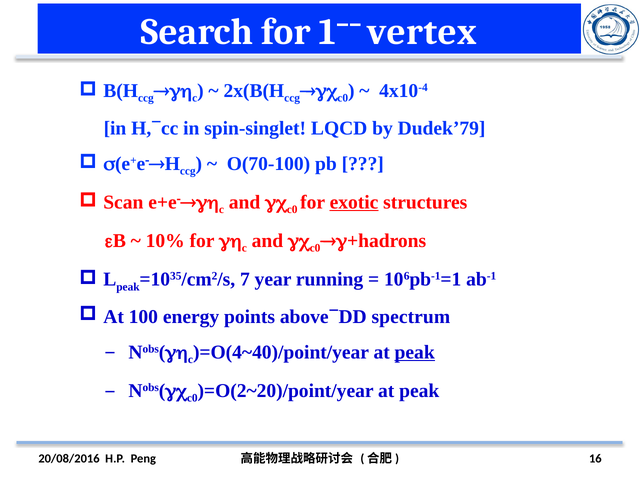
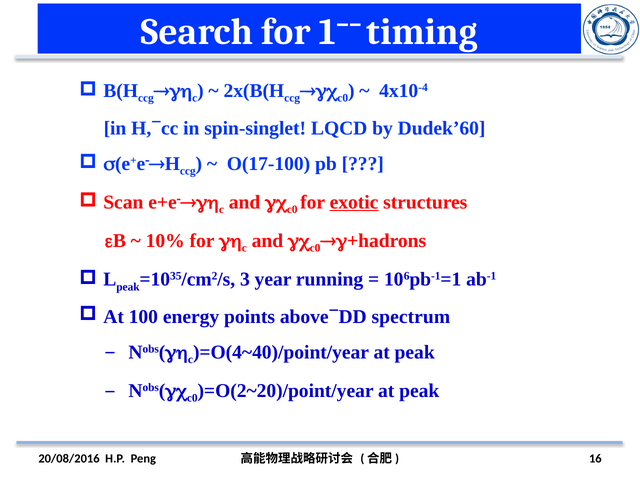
vertex: vertex -> timing
Dudek’79: Dudek’79 -> Dudek’60
O(70-100: O(70-100 -> O(17-100
7: 7 -> 3
peak at (415, 352) underline: present -> none
